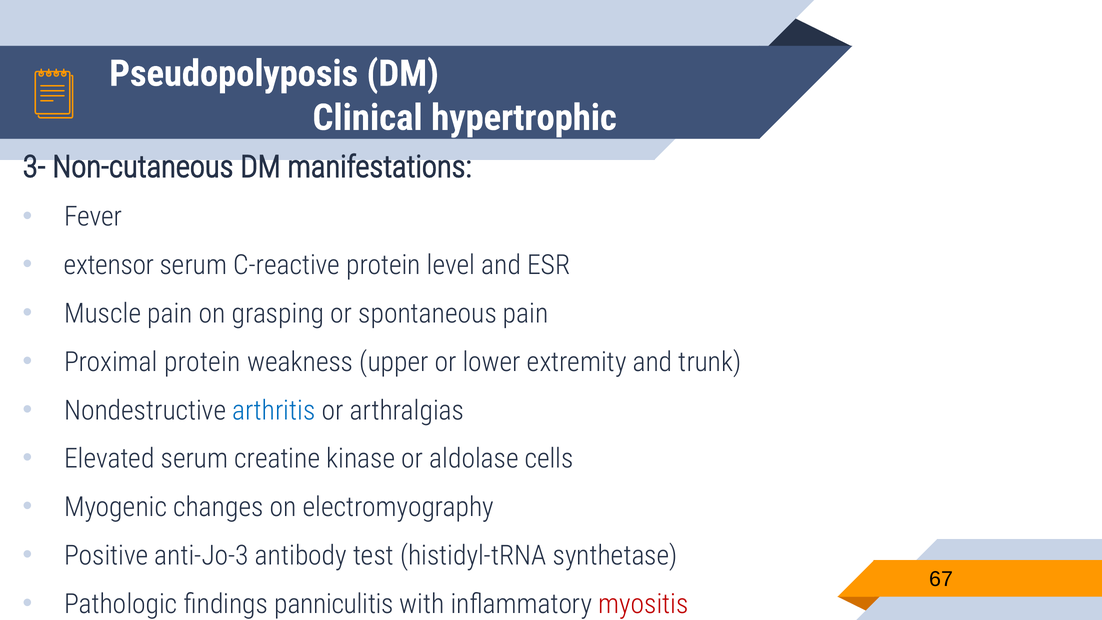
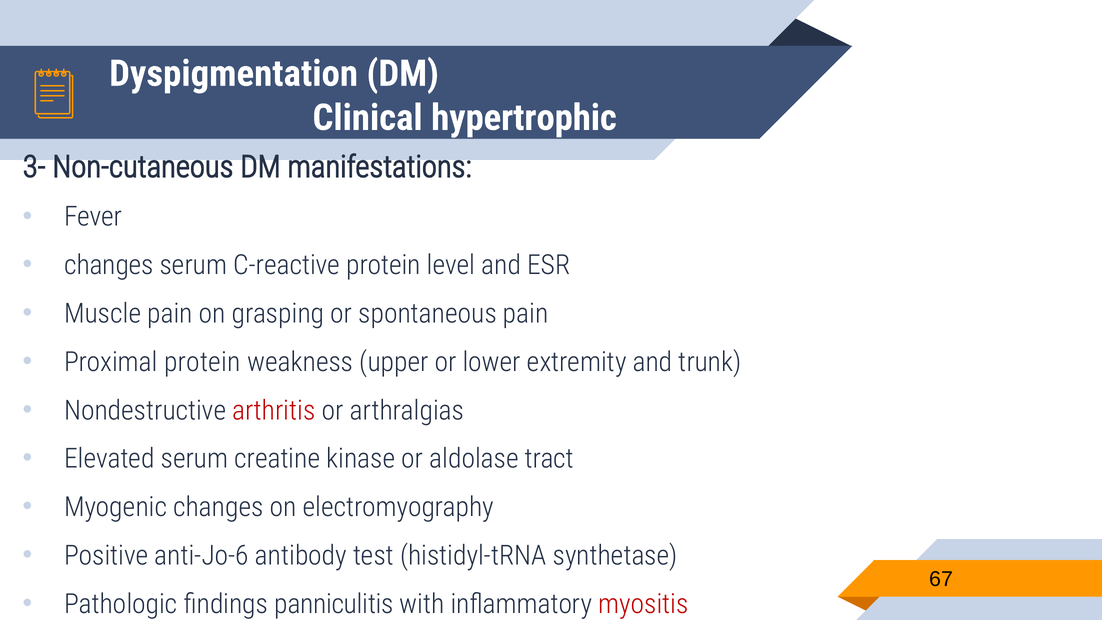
Pseudopolyposis: Pseudopolyposis -> Dyspigmentation
extensor at (109, 265): extensor -> changes
arthritis colour: blue -> red
cells: cells -> tract
anti-Jo-3: anti-Jo-3 -> anti-Jo-6
